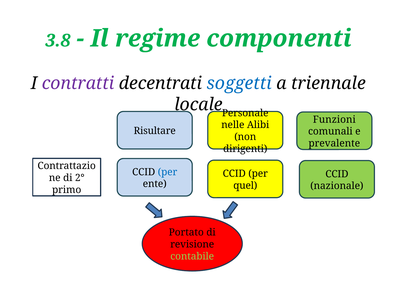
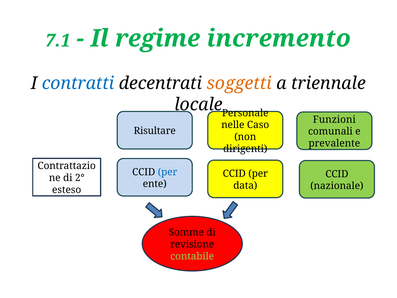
3.8: 3.8 -> 7.1
componenti: componenti -> incremento
contratti colour: purple -> blue
soggetti colour: blue -> orange
Alibi: Alibi -> Caso
quel: quel -> data
primo: primo -> esteso
Portato: Portato -> Somme
